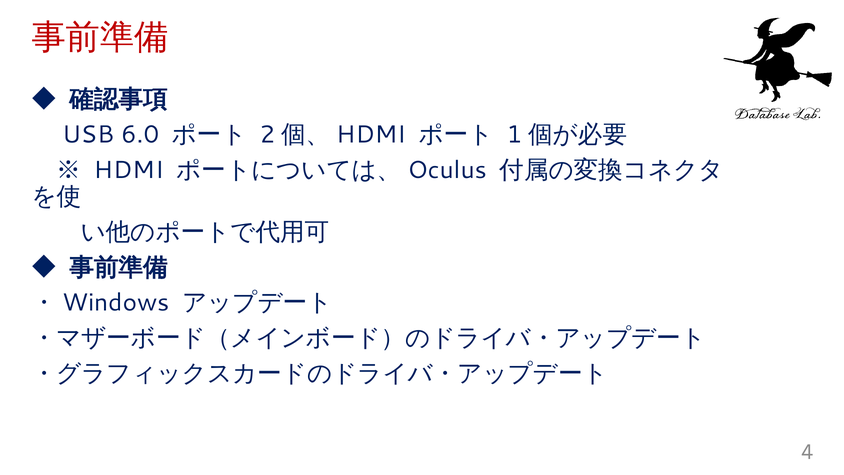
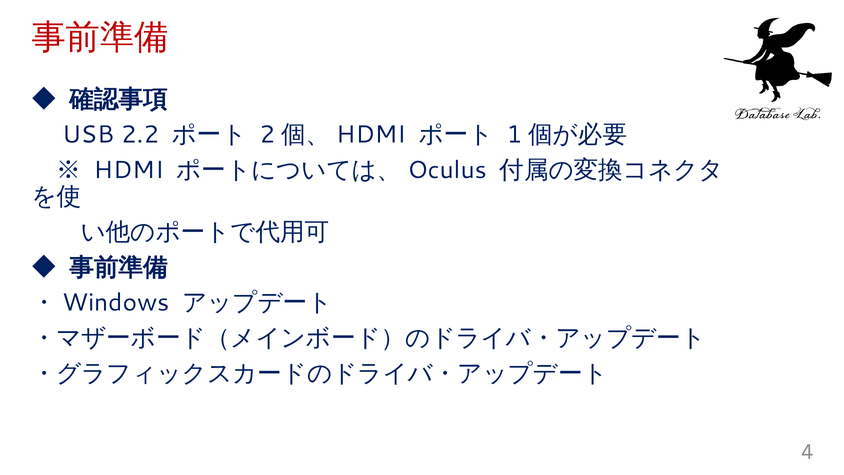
6.0: 6.0 -> 2.2
